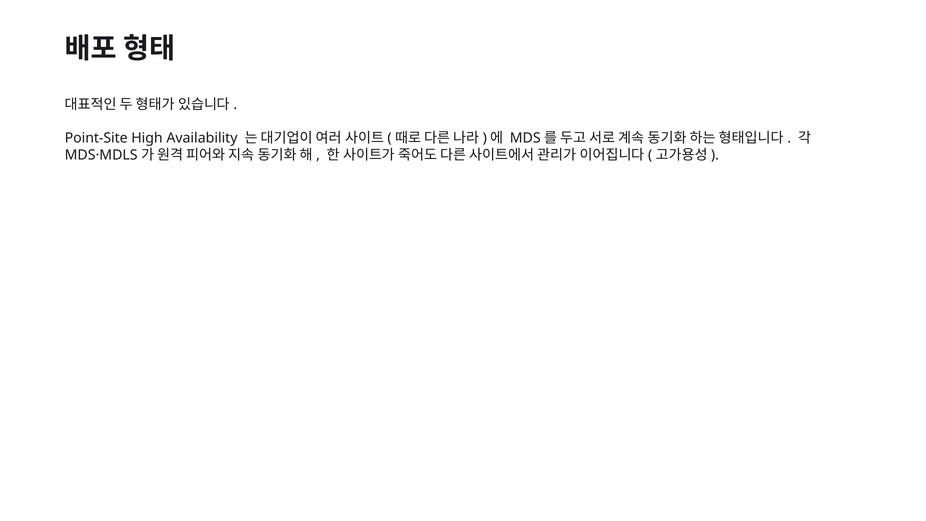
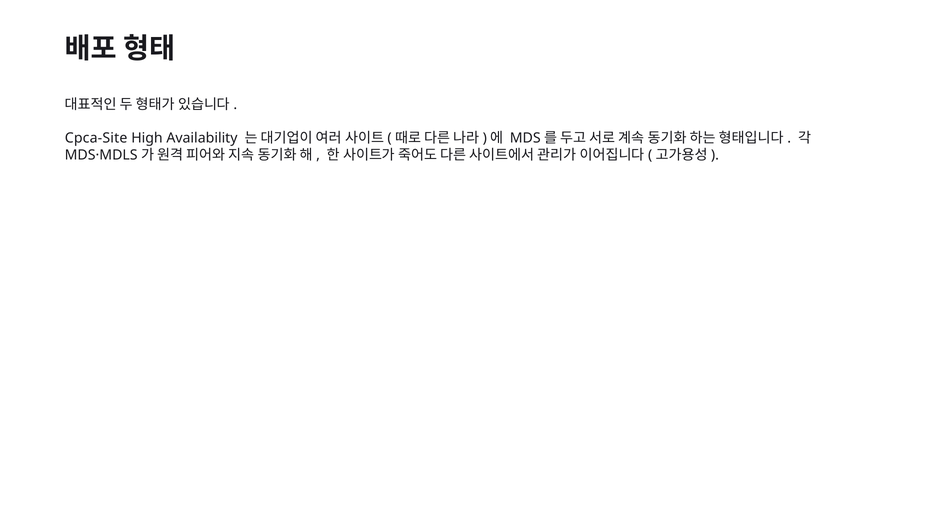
Point-Site: Point-Site -> Cpca-Site
